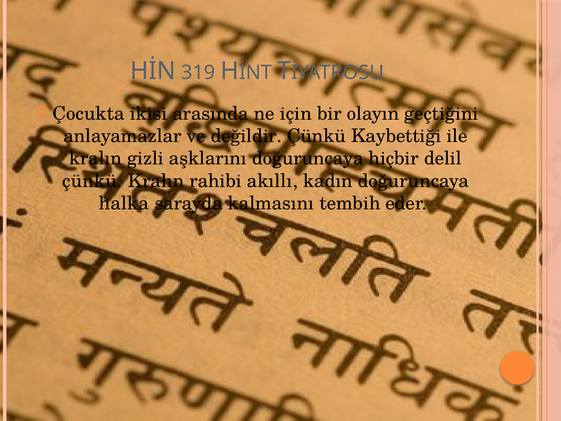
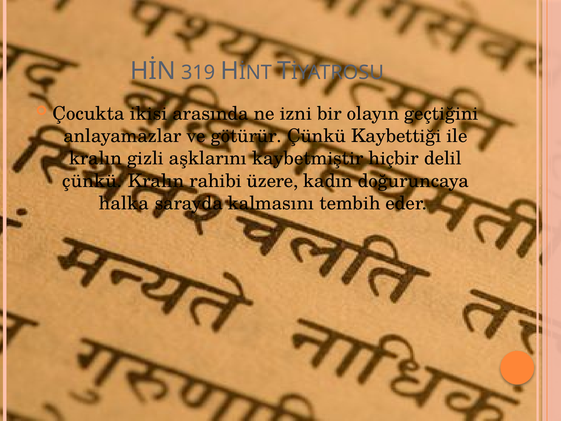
için: için -> izni
değildir: değildir -> götürür
aşklarını doğuruncaya: doğuruncaya -> kaybetmiştir
akıllı: akıllı -> üzere
